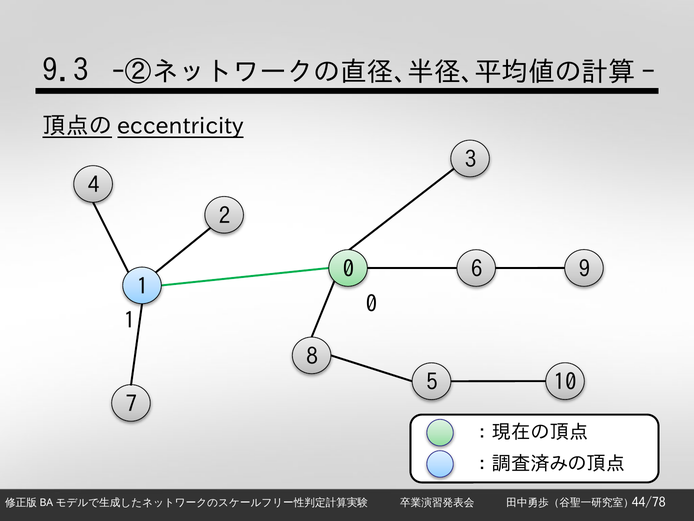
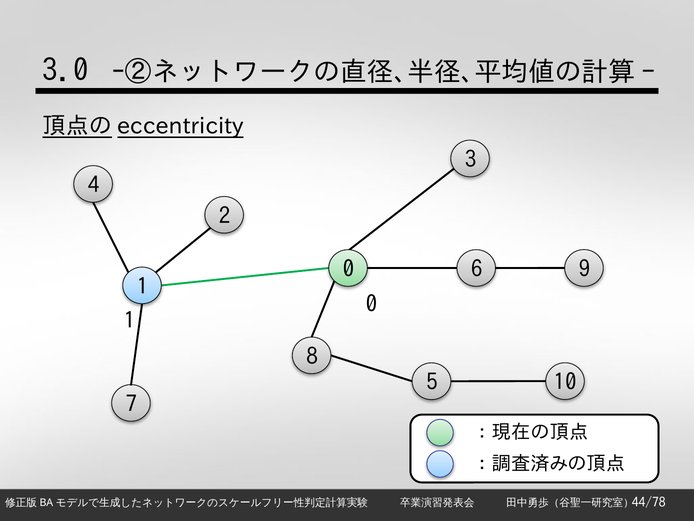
9.3: 9.3 -> 3.0
